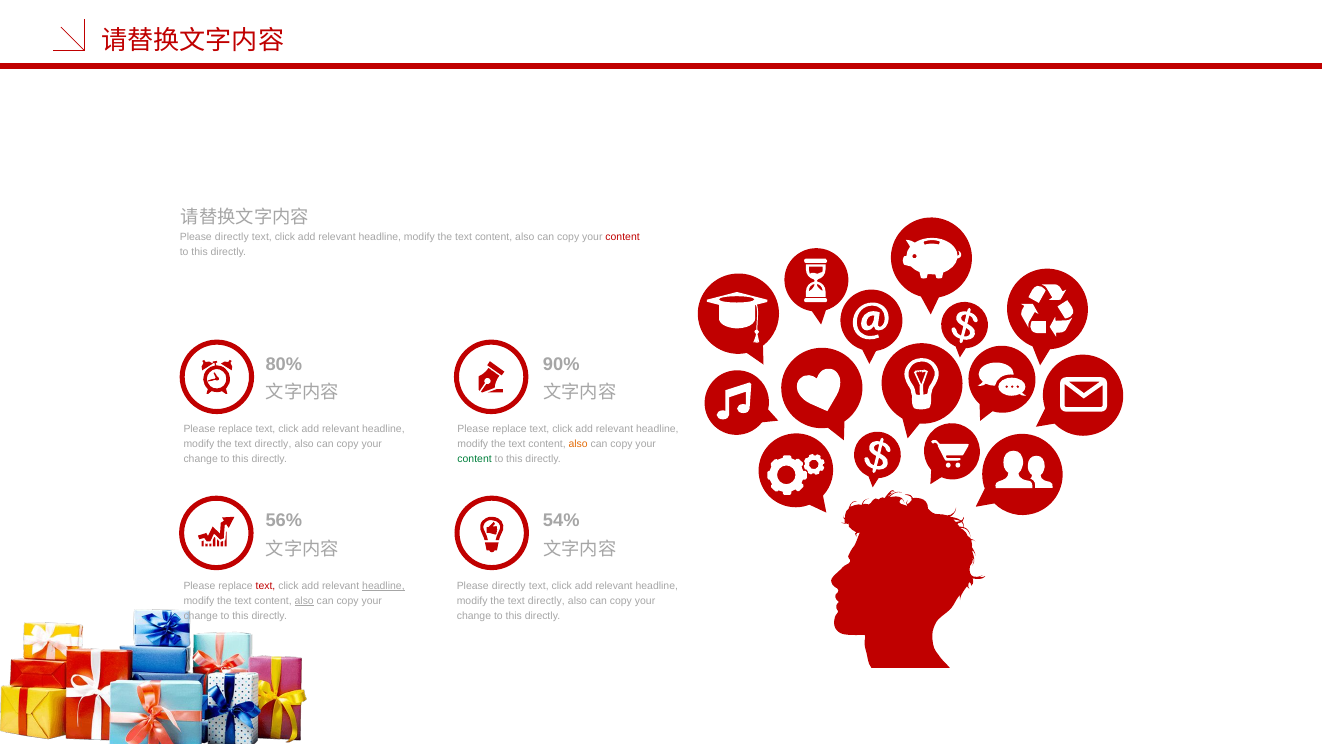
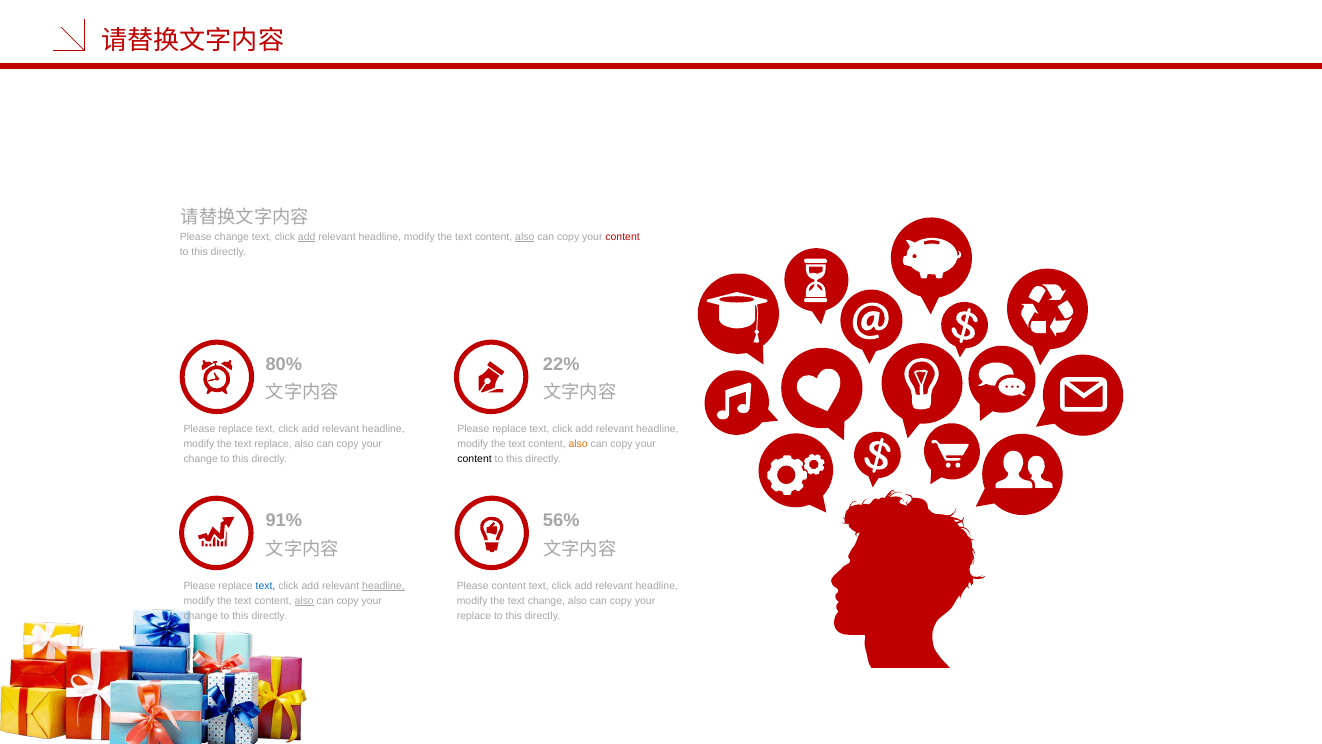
directly at (232, 237): directly -> change
add at (307, 237) underline: none -> present
also at (525, 237) underline: none -> present
90%: 90% -> 22%
directly at (273, 444): directly -> replace
content at (475, 459) colour: green -> black
56%: 56% -> 91%
54%: 54% -> 56%
text at (265, 586) colour: red -> blue
directly at (509, 586): directly -> content
directly at (546, 601): directly -> change
change at (474, 616): change -> replace
